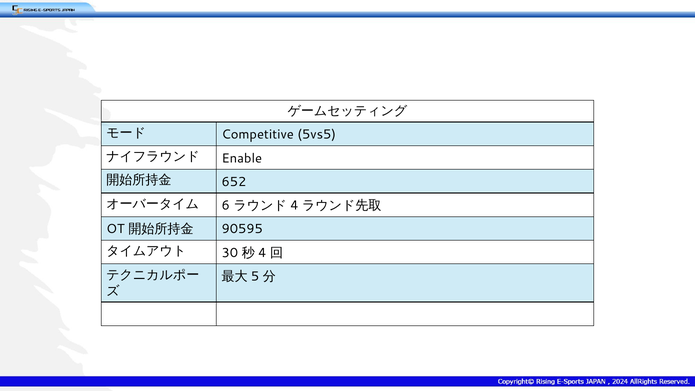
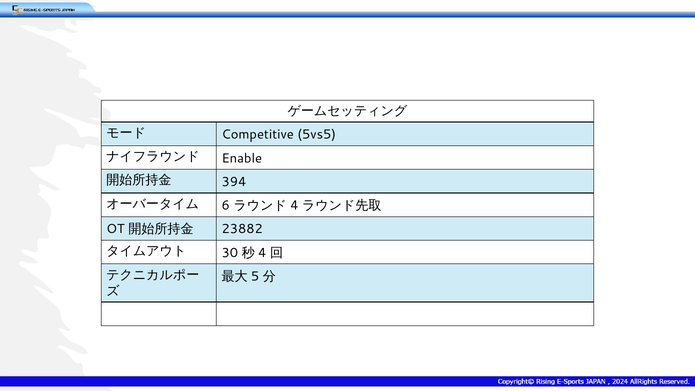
652: 652 -> 394
90595: 90595 -> 23882
